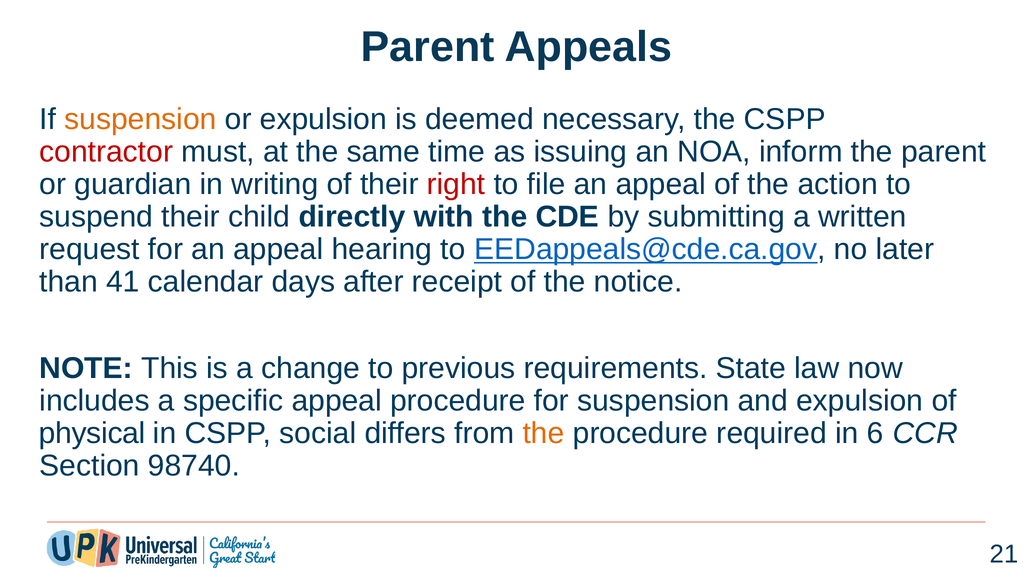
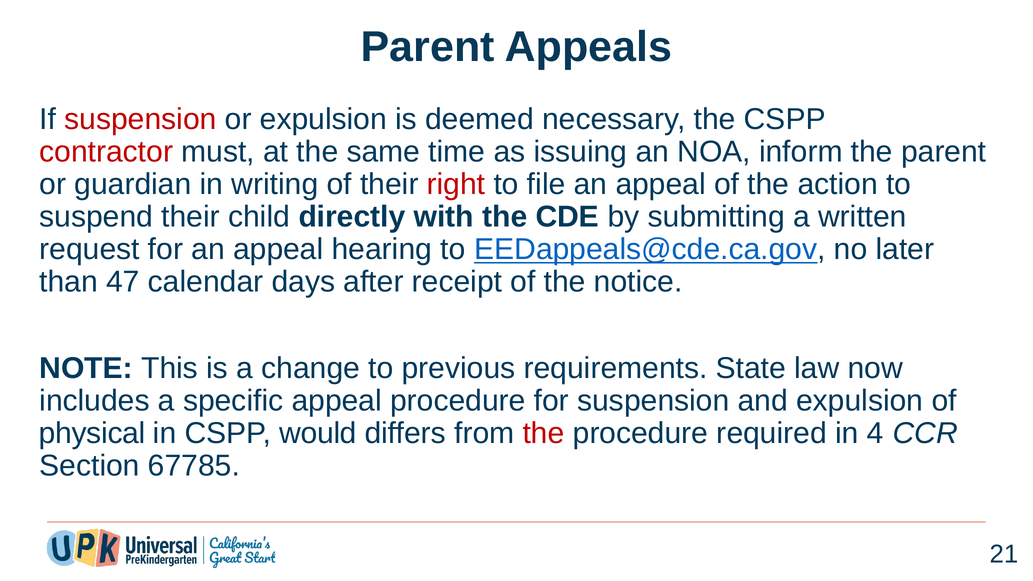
suspension at (140, 119) colour: orange -> red
41: 41 -> 47
social: social -> would
the at (544, 433) colour: orange -> red
6: 6 -> 4
98740: 98740 -> 67785
